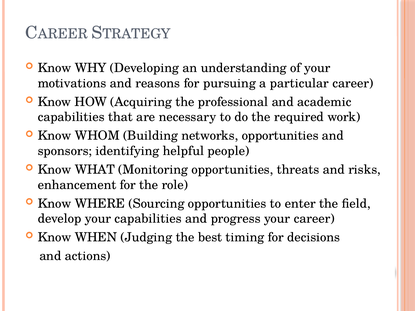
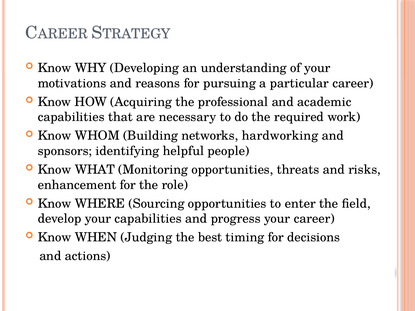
networks opportunities: opportunities -> hardworking
